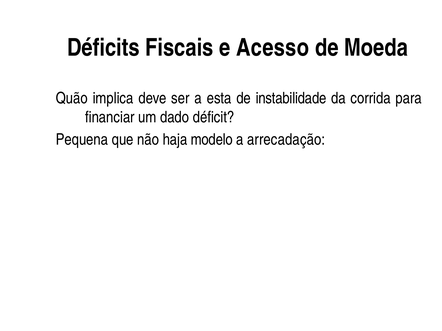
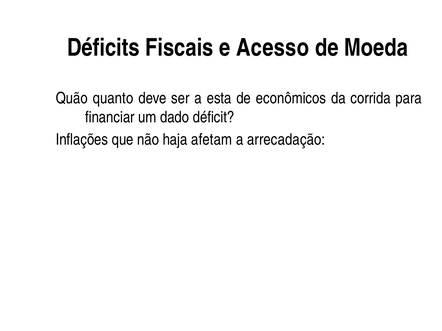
implica: implica -> quanto
instabilidade: instabilidade -> econômicos
Pequena: Pequena -> Inflações
modelo: modelo -> afetam
